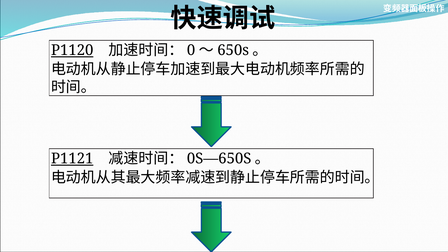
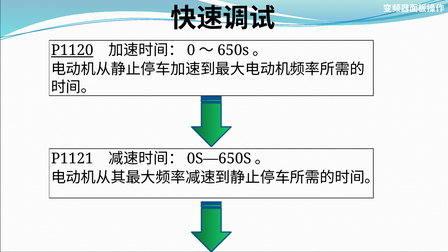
P1121 underline: present -> none
